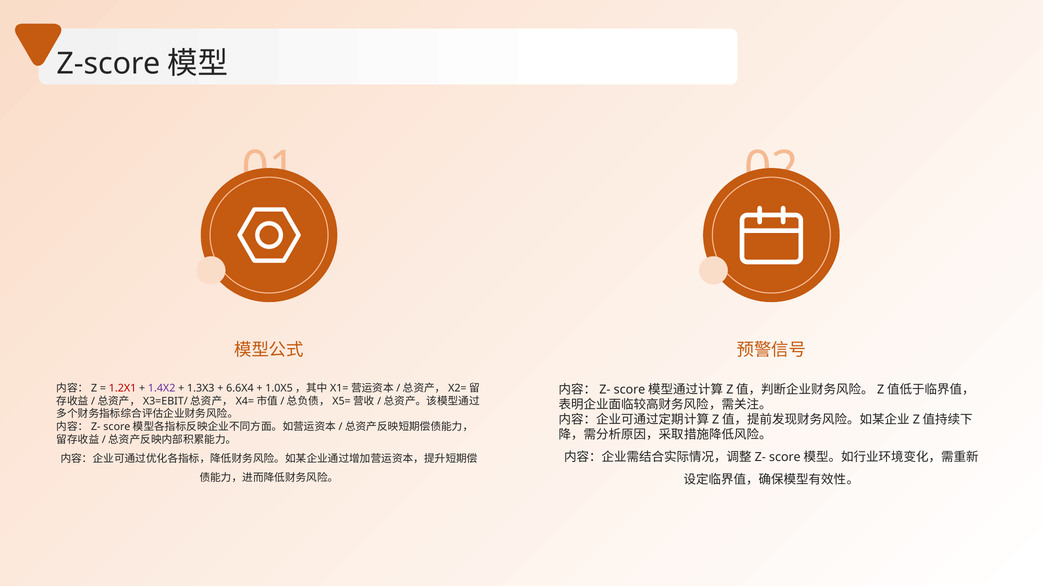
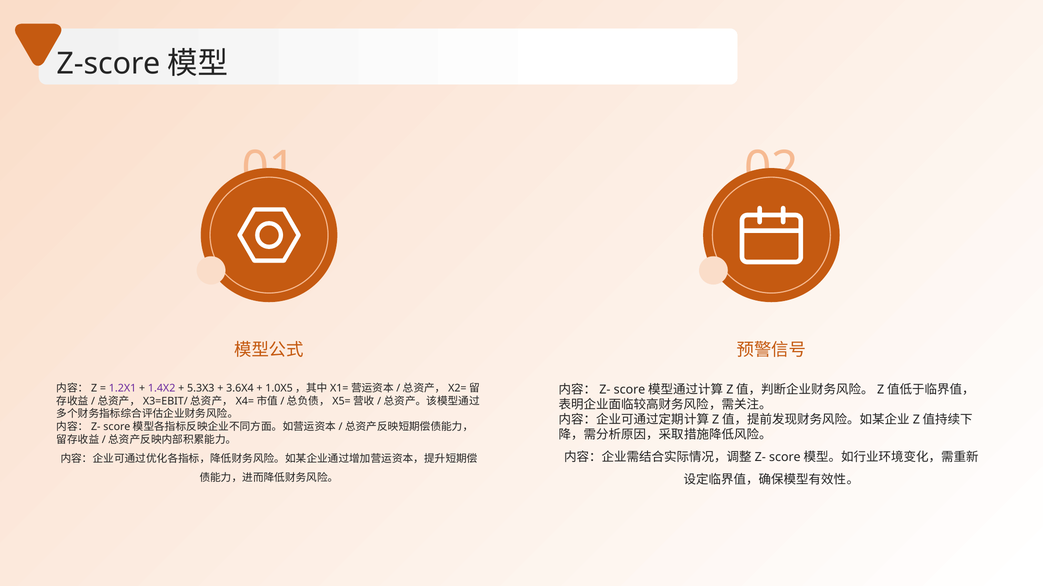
1.2X1 colour: red -> purple
1.3X3: 1.3X3 -> 5.3X3
6.6X4: 6.6X4 -> 3.6X4
